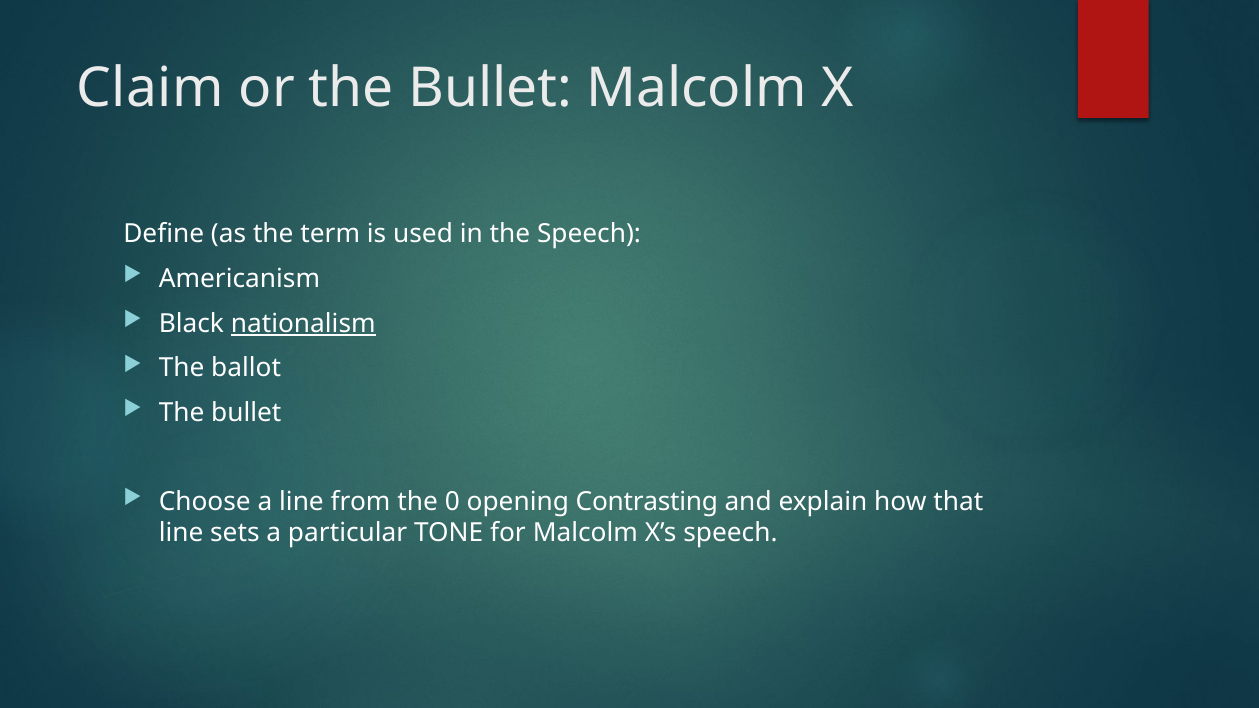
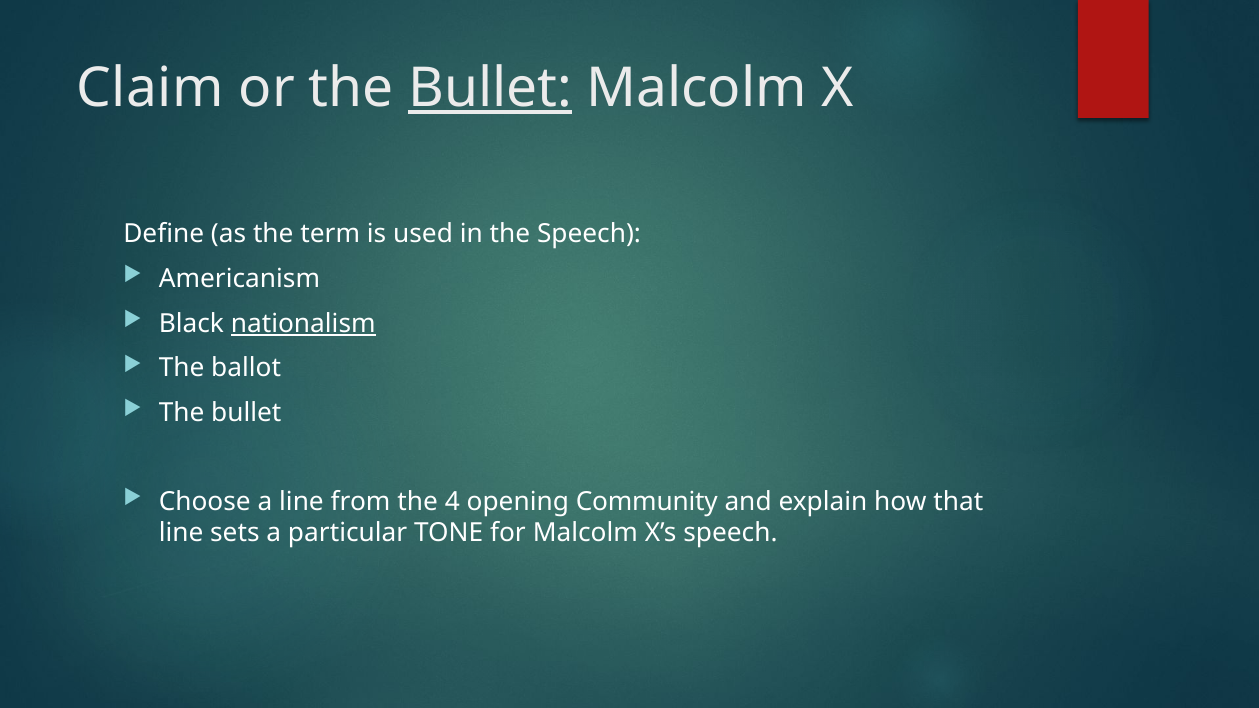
Bullet at (490, 88) underline: none -> present
0: 0 -> 4
Contrasting: Contrasting -> Community
